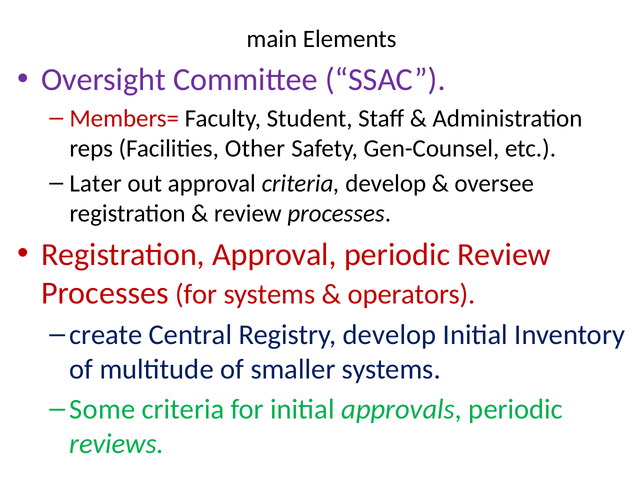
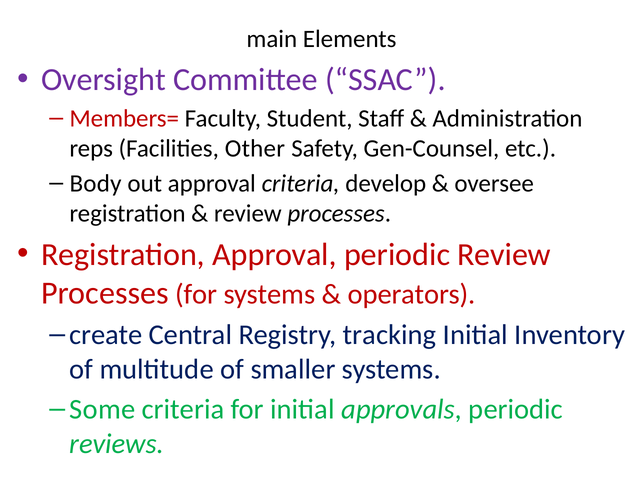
Later: Later -> Body
Registry develop: develop -> tracking
